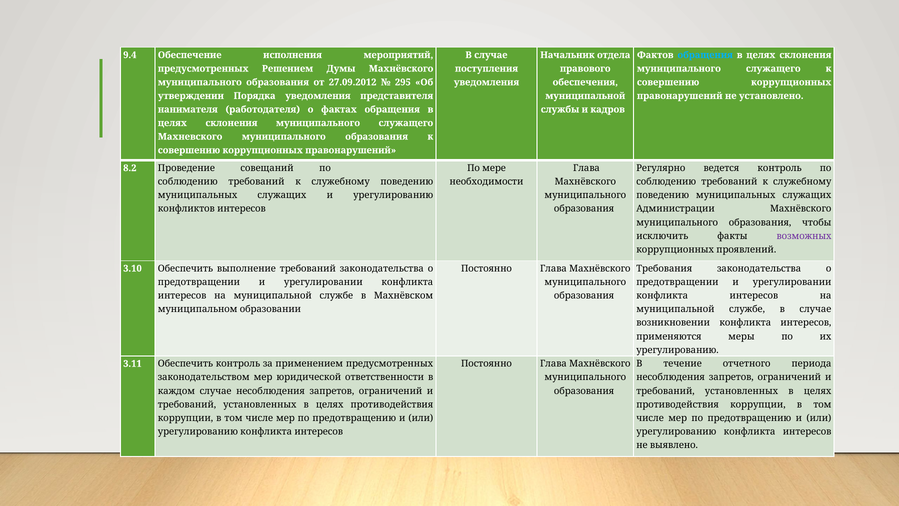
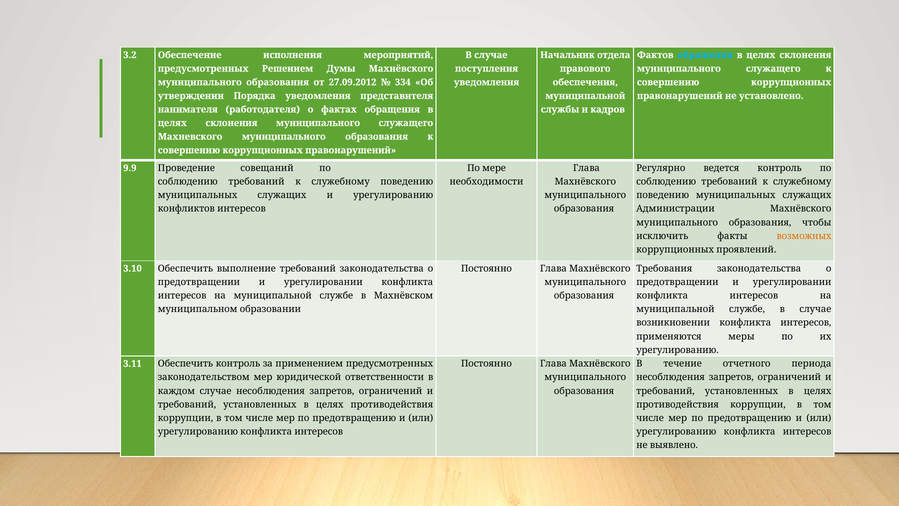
9.4: 9.4 -> 3.2
295: 295 -> 334
8.2: 8.2 -> 9.9
возможных colour: purple -> orange
